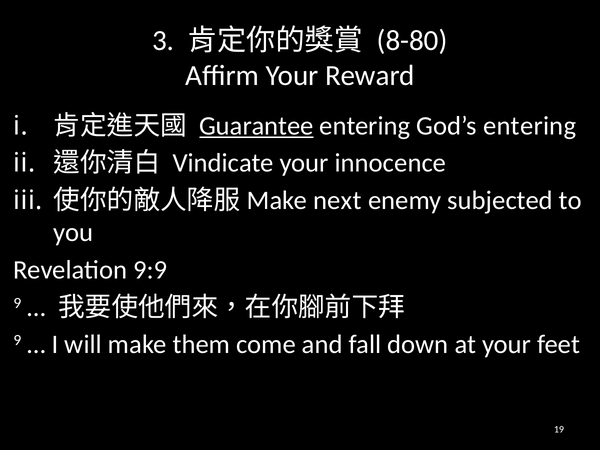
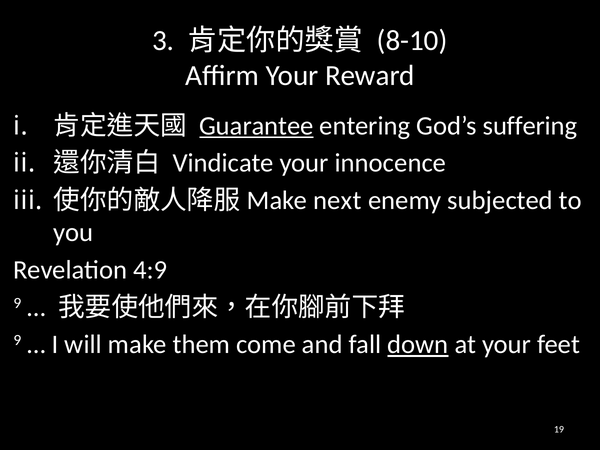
8-80: 8-80 -> 8-10
God’s entering: entering -> suffering
9:9: 9:9 -> 4:9
down underline: none -> present
